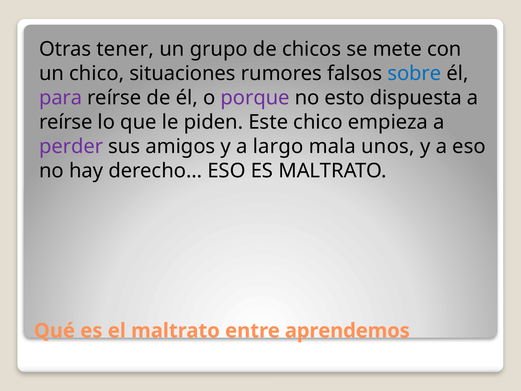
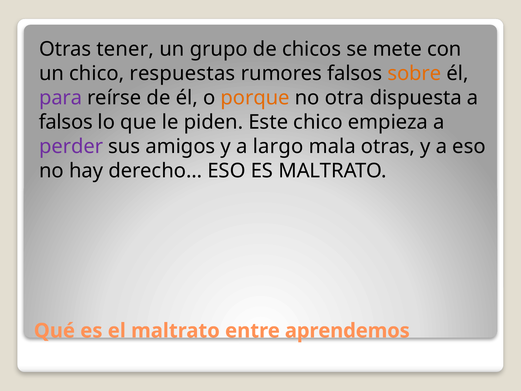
situaciones: situaciones -> respuestas
sobre colour: blue -> orange
porque colour: purple -> orange
esto: esto -> otra
reírse at (66, 122): reírse -> falsos
mala unos: unos -> otras
